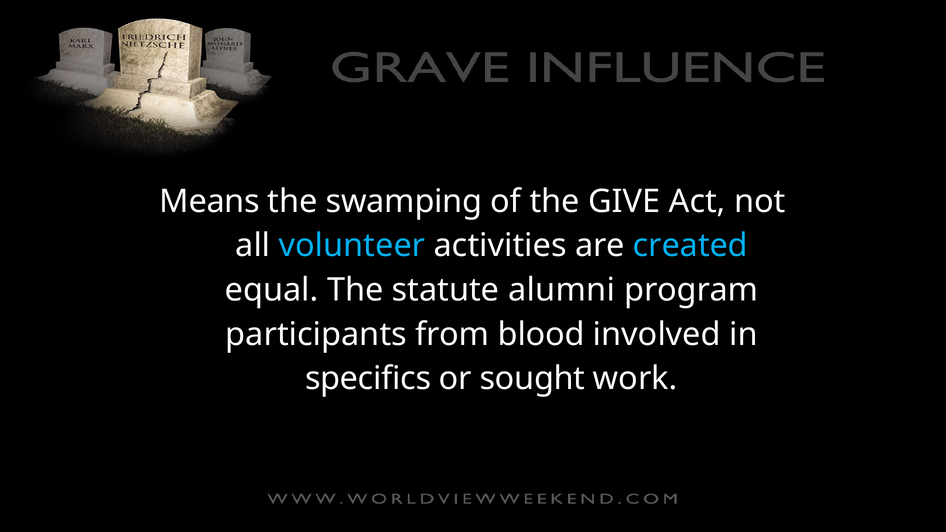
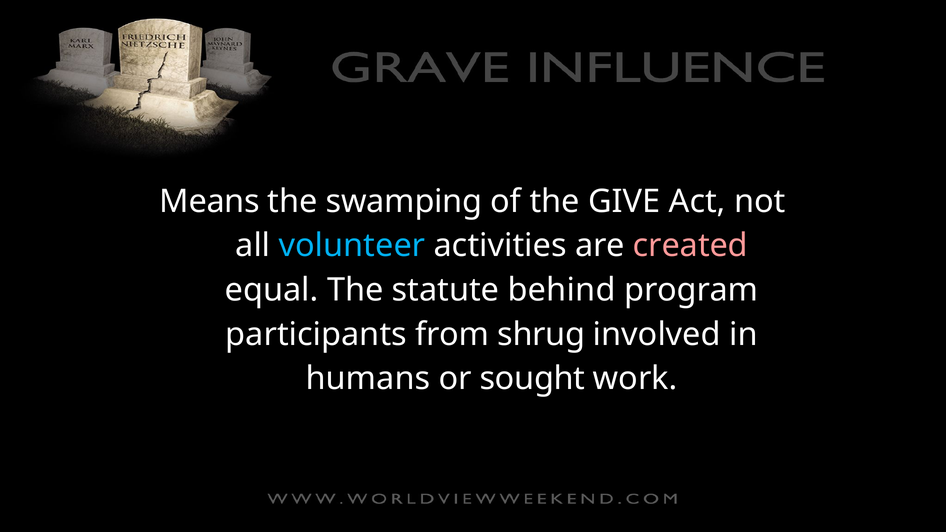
created colour: light blue -> pink
alumni: alumni -> behind
blood: blood -> shrug
specifics: specifics -> humans
